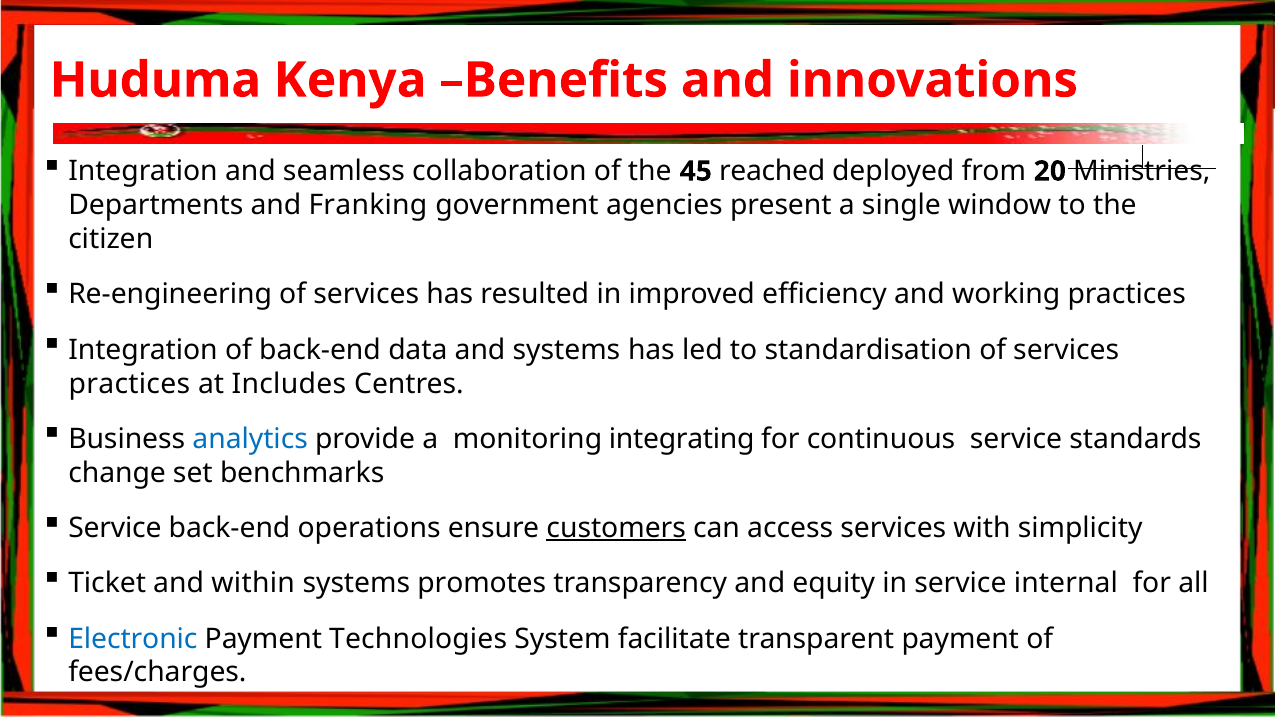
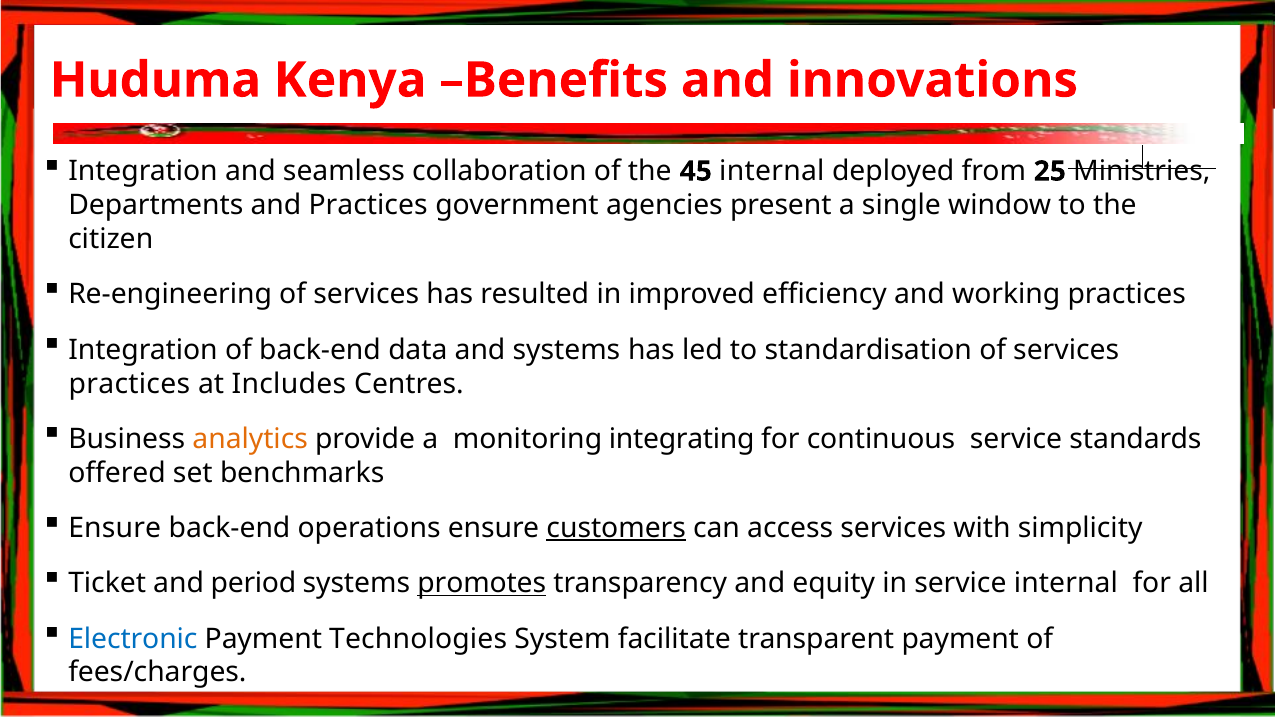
45 reached: reached -> internal
20: 20 -> 25
and Franking: Franking -> Practices
analytics colour: blue -> orange
change: change -> offered
Service at (115, 528): Service -> Ensure
within: within -> period
promotes underline: none -> present
